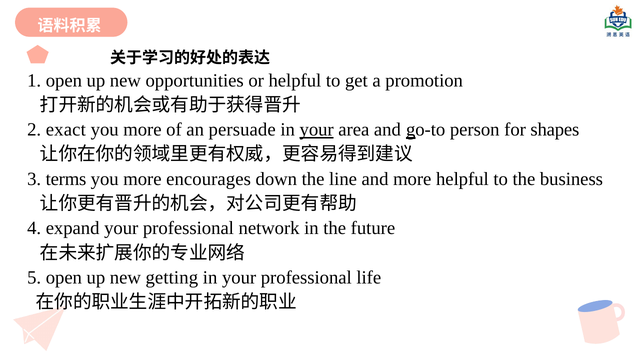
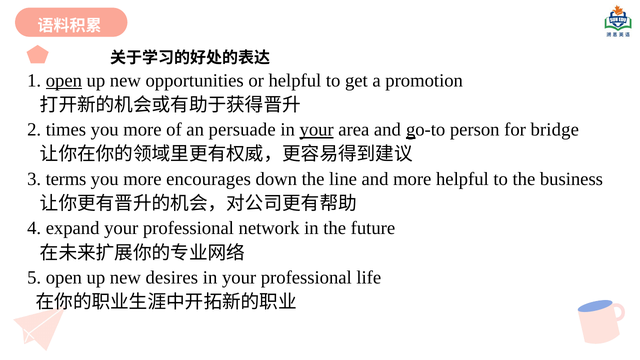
open at (64, 80) underline: none -> present
exact: exact -> times
shapes: shapes -> bridge
getting: getting -> desires
